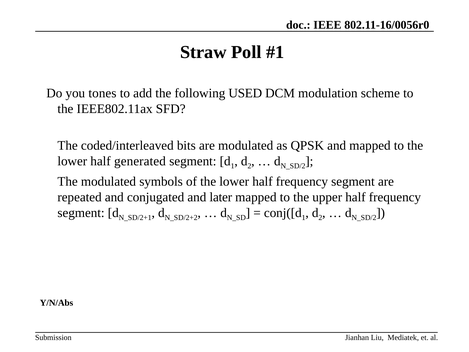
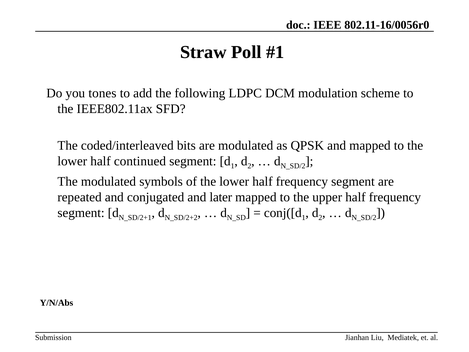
USED: USED -> LDPC
generated: generated -> continued
